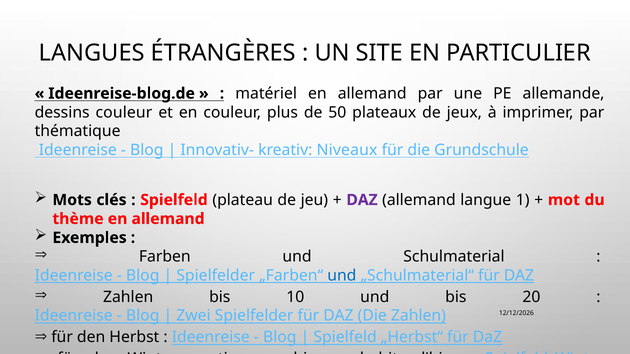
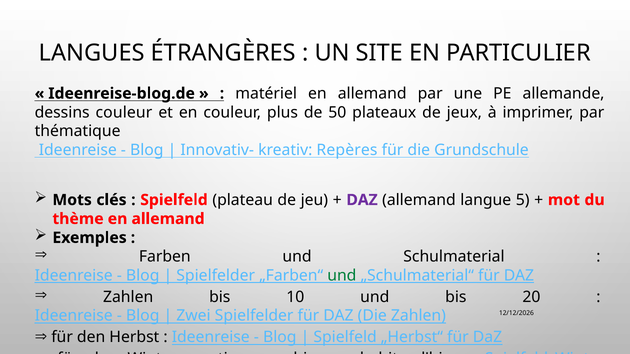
Niveaux: Niveaux -> Repères
1: 1 -> 5
und at (342, 276) colour: blue -> green
